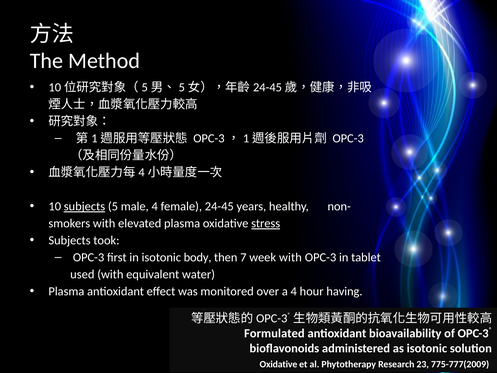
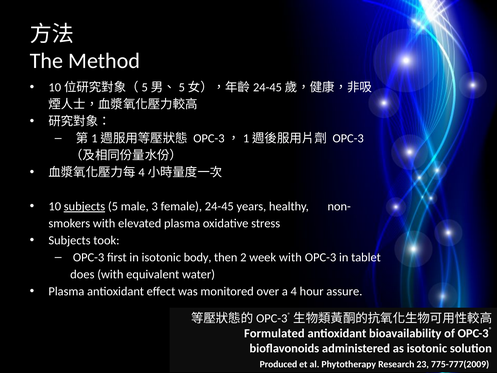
male 4: 4 -> 3
stress underline: present -> none
7: 7 -> 2
used: used -> does
having: having -> assure
Oxidative at (278, 364): Oxidative -> Produced
